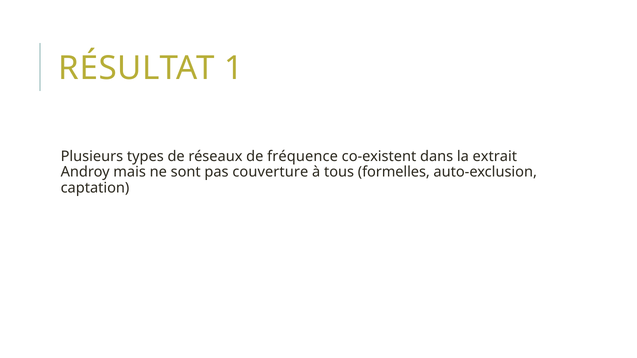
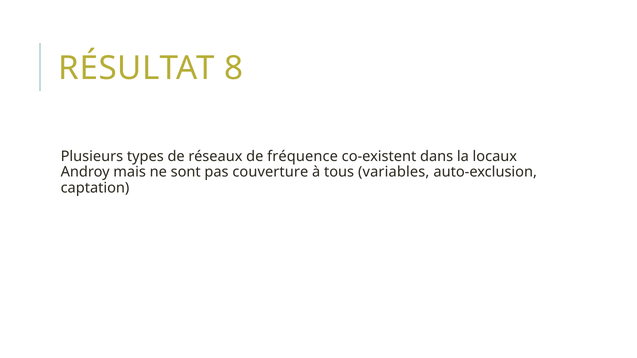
1: 1 -> 8
extrait: extrait -> locaux
formelles: formelles -> variables
